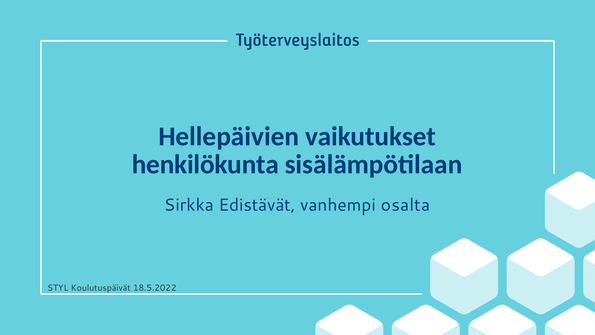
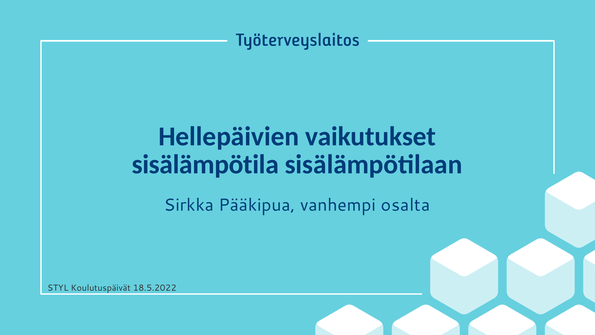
henkilökunta: henkilökunta -> sisälämpötila
Edistävät: Edistävät -> Pääkipua
